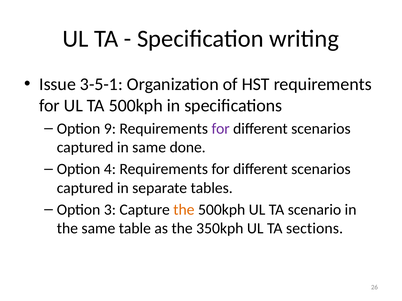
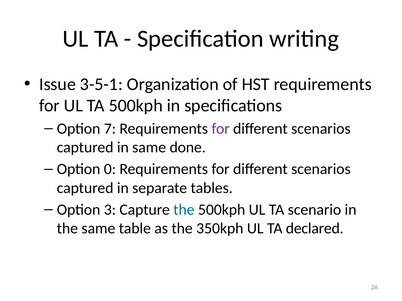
9: 9 -> 7
4: 4 -> 0
the at (184, 210) colour: orange -> blue
sections: sections -> declared
